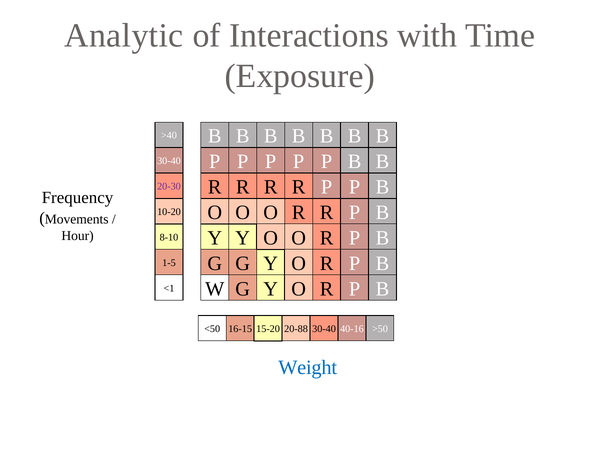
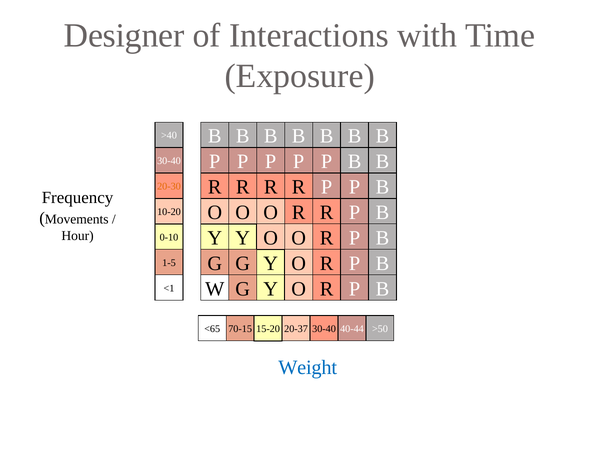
Analytic: Analytic -> Designer
20-30 colour: purple -> orange
8-10: 8-10 -> 0-10
<50: <50 -> <65
16-15: 16-15 -> 70-15
20-88: 20-88 -> 20-37
40-16: 40-16 -> 40-44
